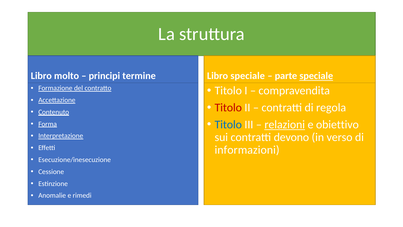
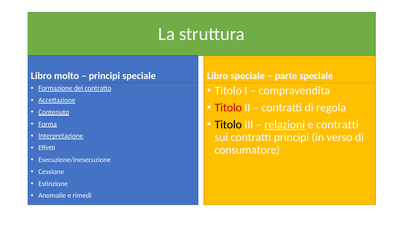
principi termine: termine -> speciale
speciale at (316, 76) underline: present -> none
Titolo at (228, 124) colour: blue -> black
e obiettivo: obiettivo -> contratti
contratti devono: devono -> principi
informazioni: informazioni -> consumatore
